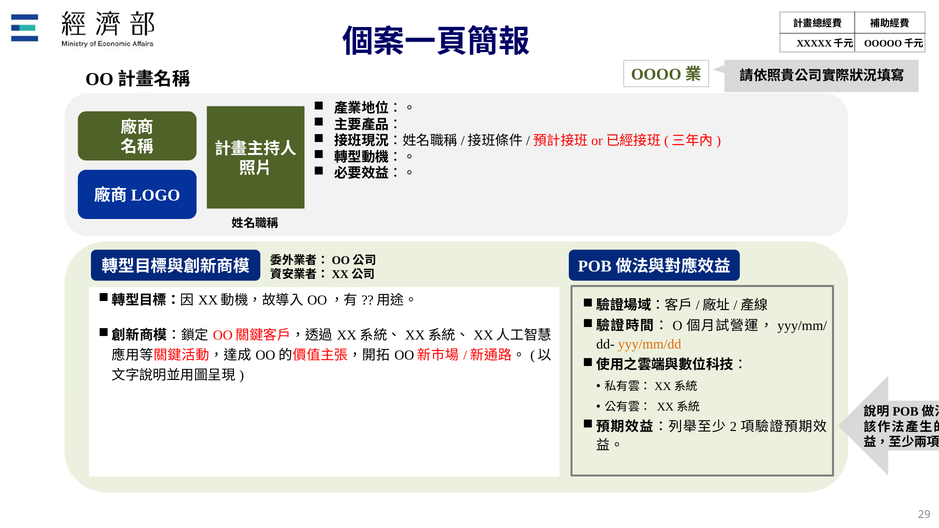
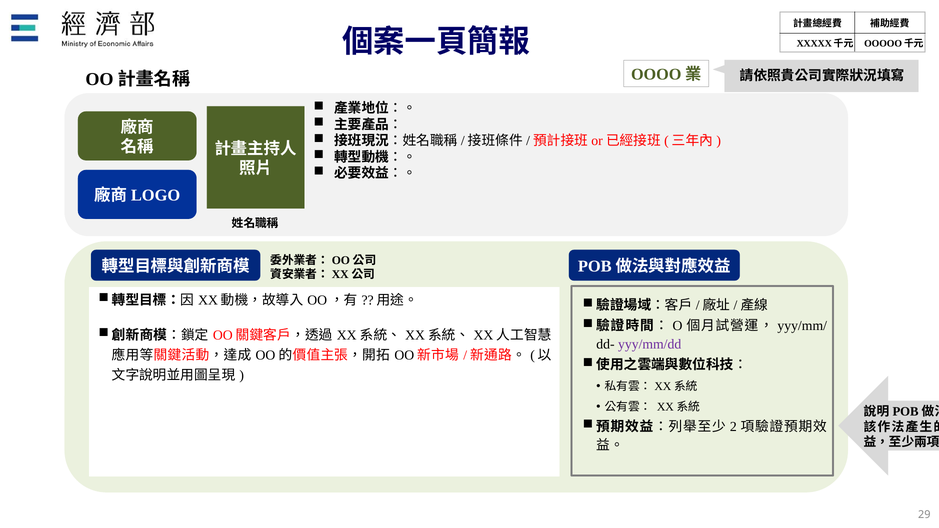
yyy/mm/dd colour: orange -> purple
